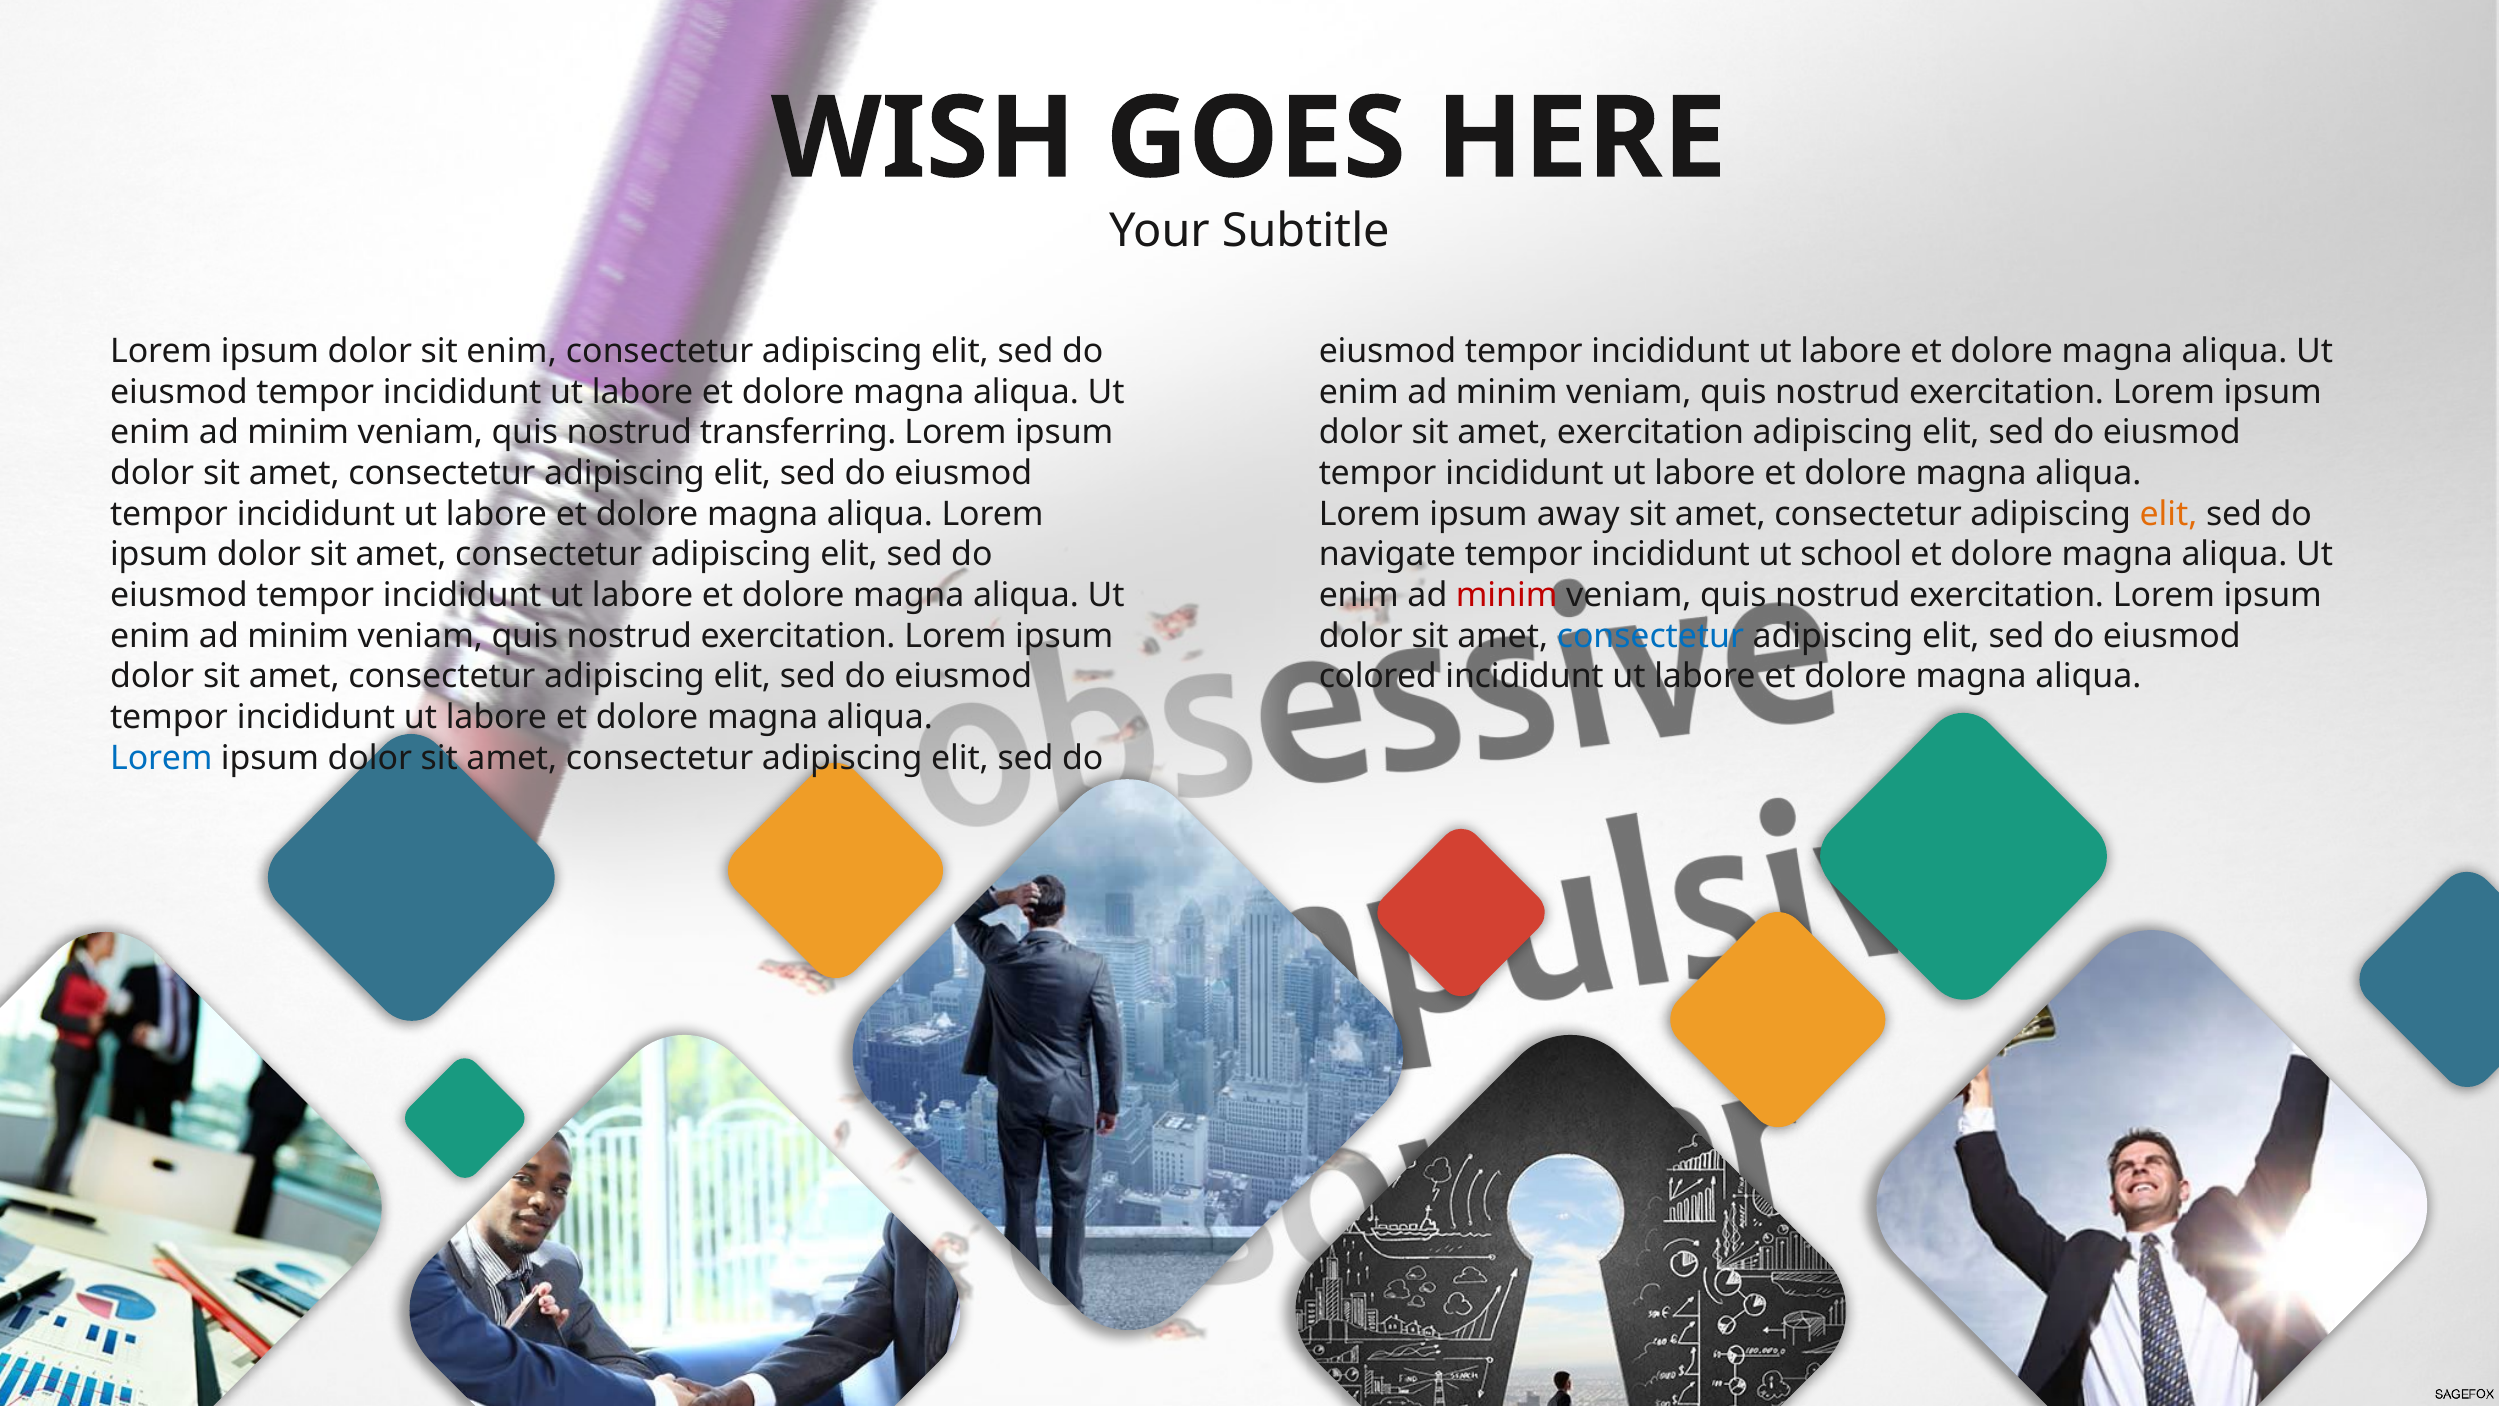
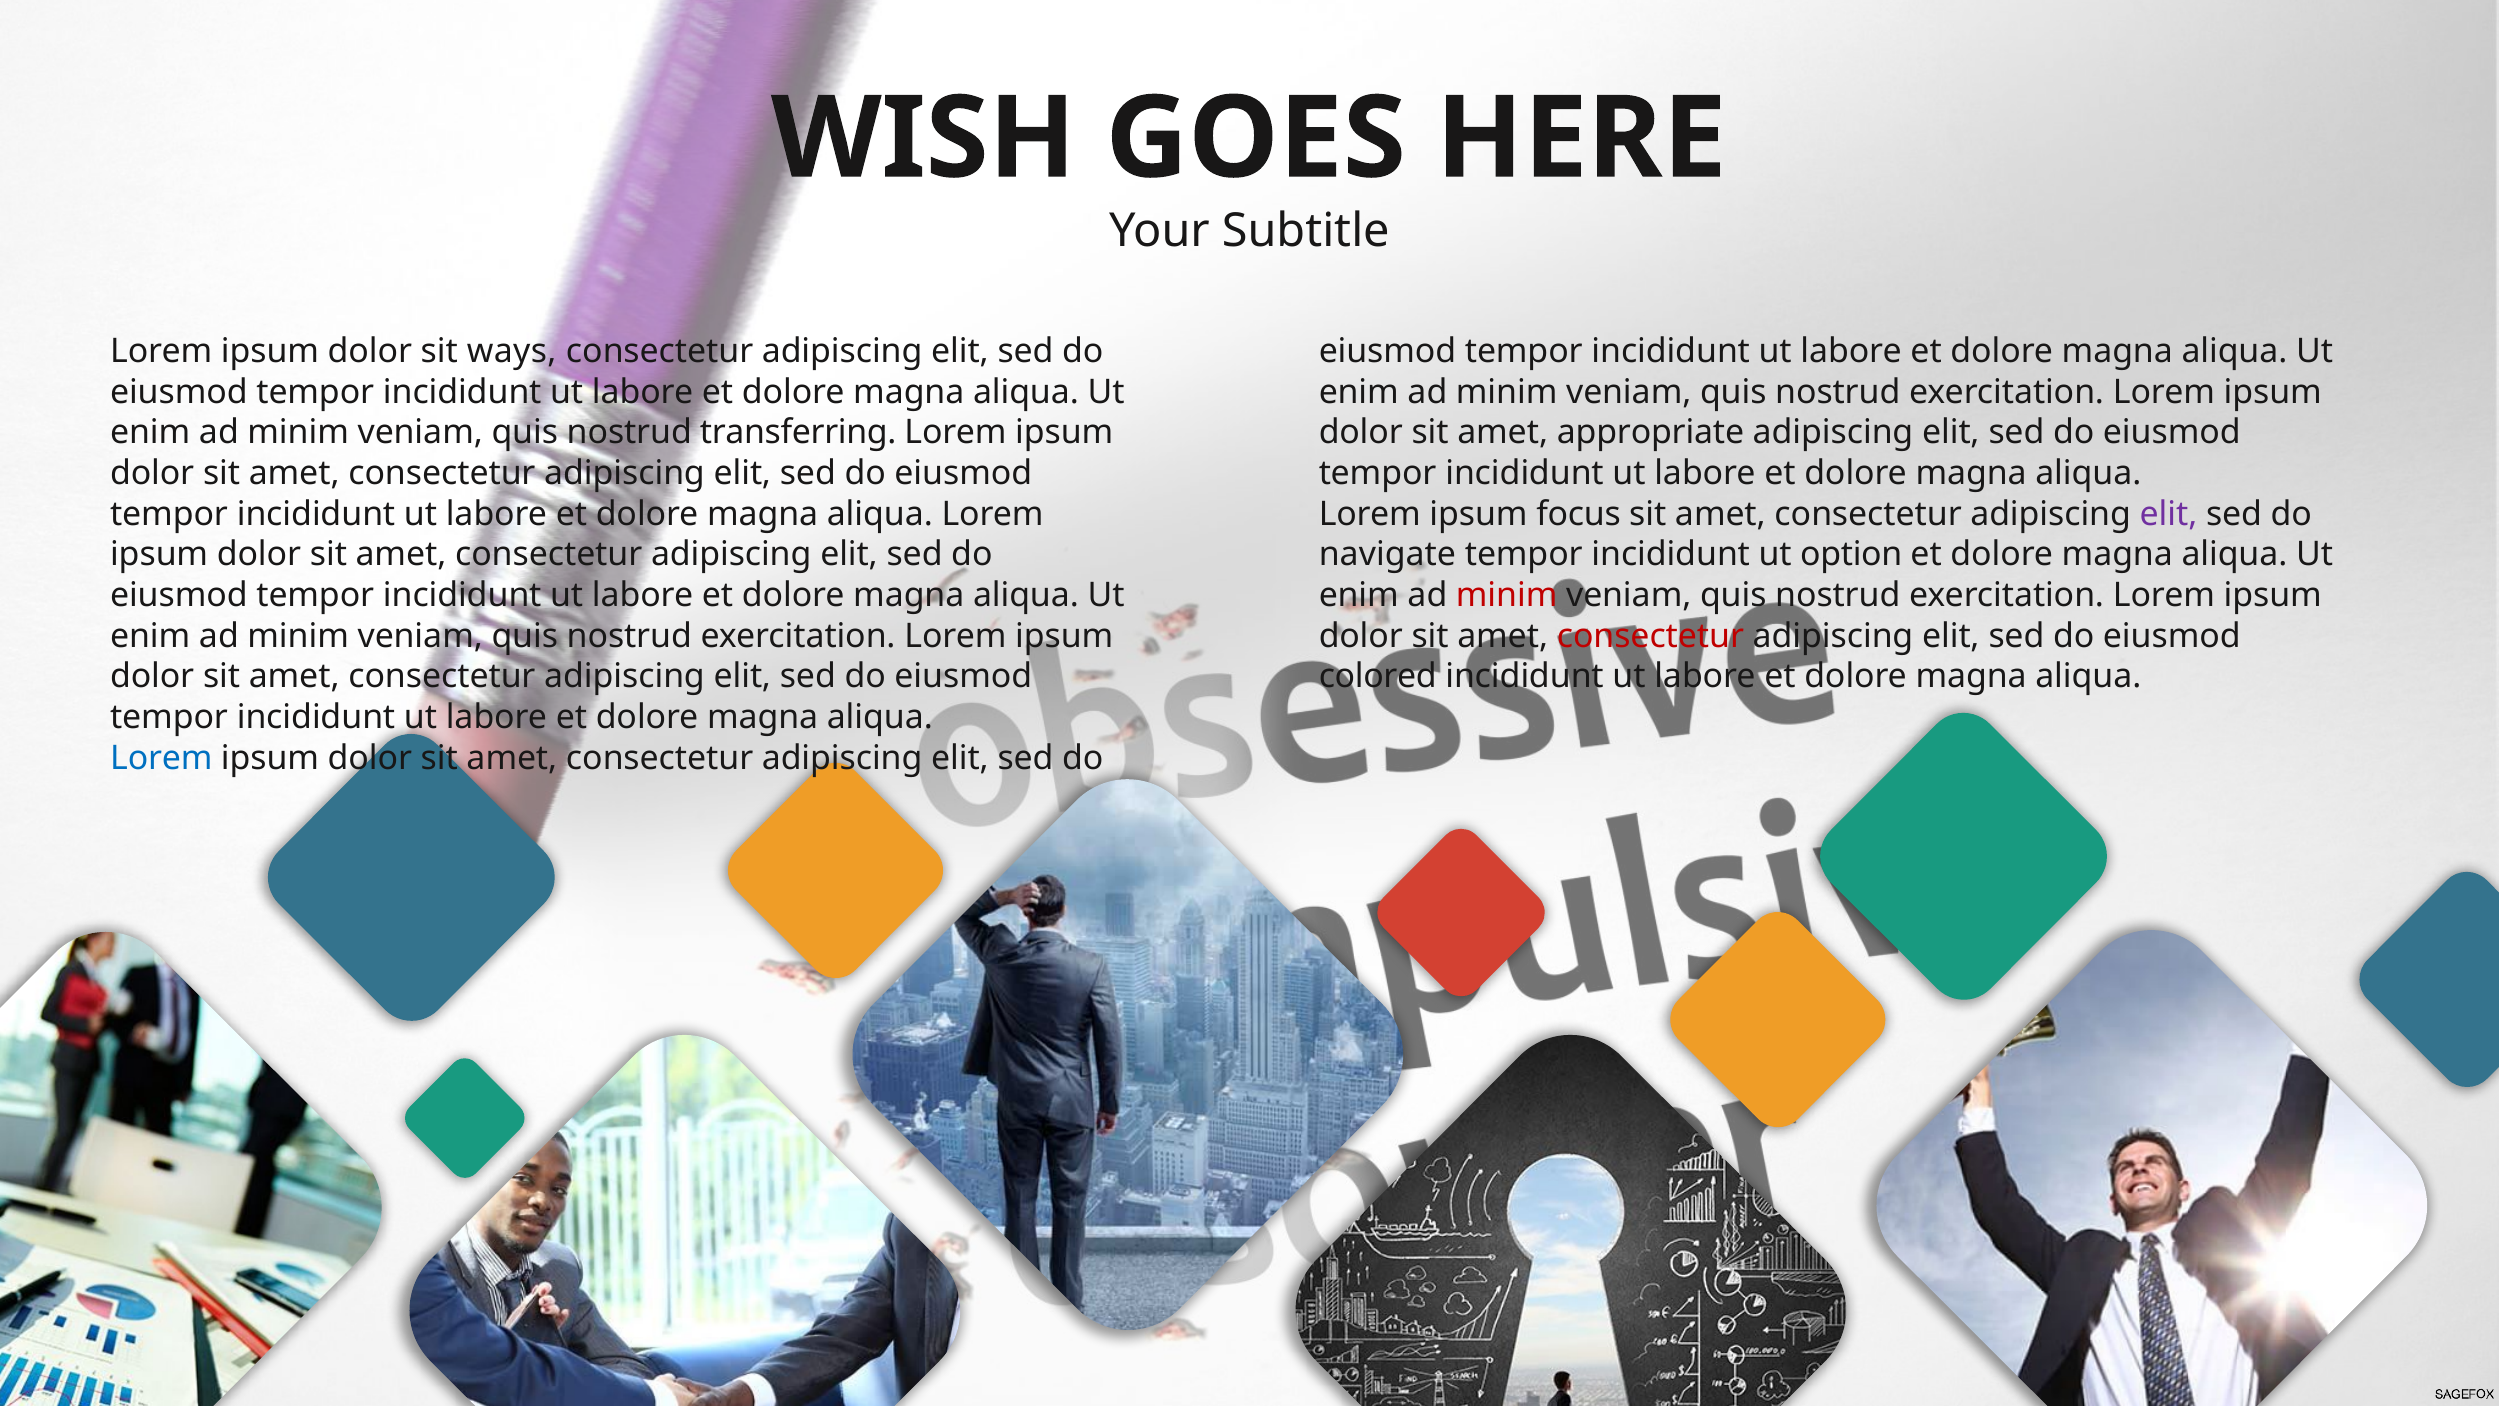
sit enim: enim -> ways
amet exercitation: exercitation -> appropriate
away: away -> focus
elit at (2168, 514) colour: orange -> purple
school: school -> option
consectetur at (1650, 636) colour: blue -> red
